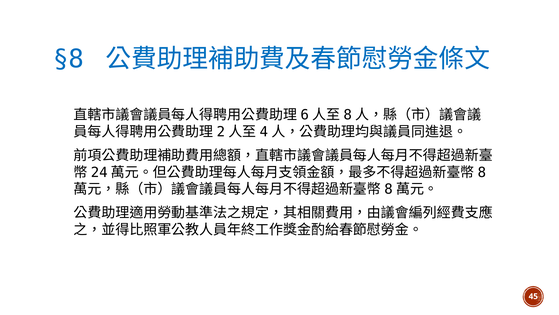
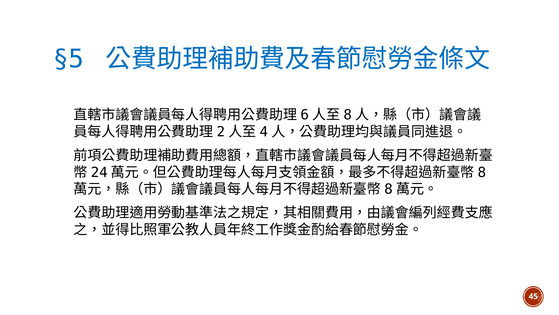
§8: §8 -> §5
